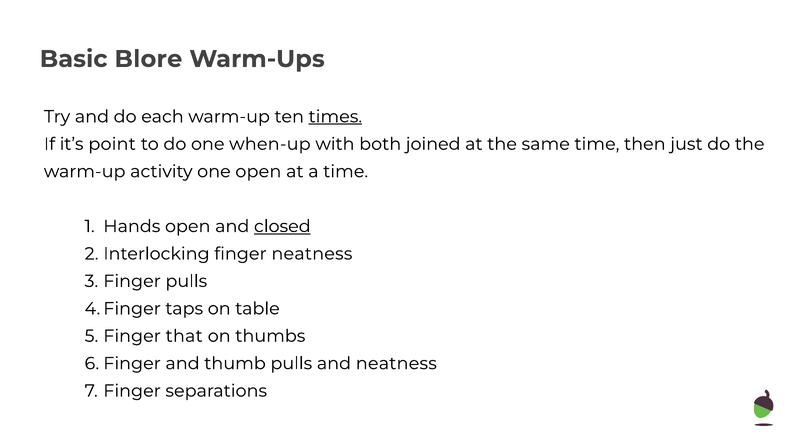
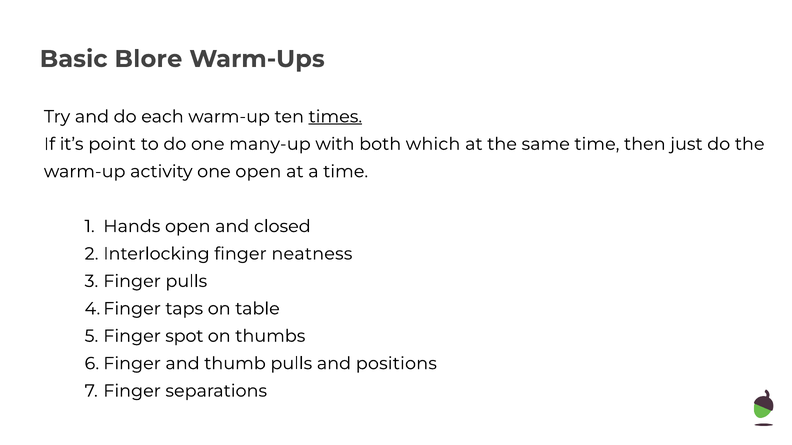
when-up: when-up -> many-up
joined: joined -> which
closed underline: present -> none
that: that -> spot
and neatness: neatness -> positions
